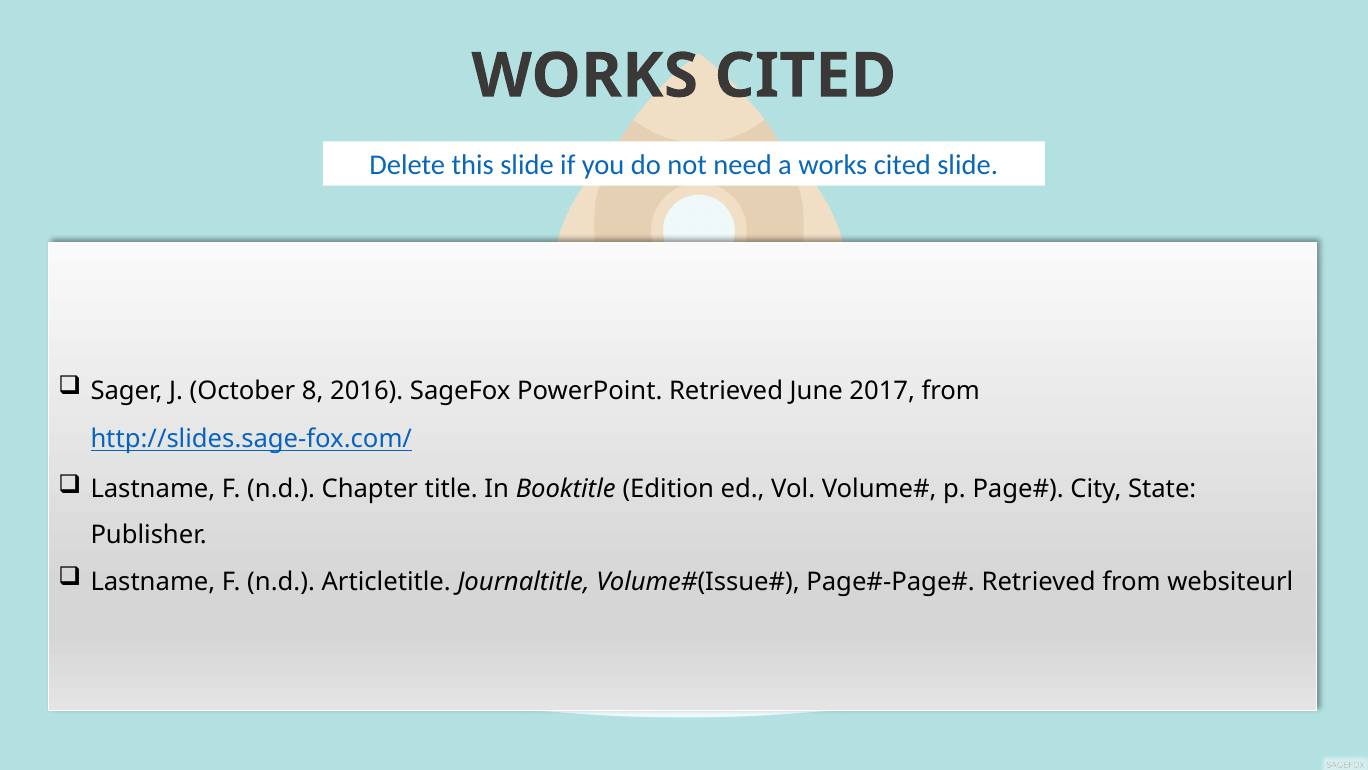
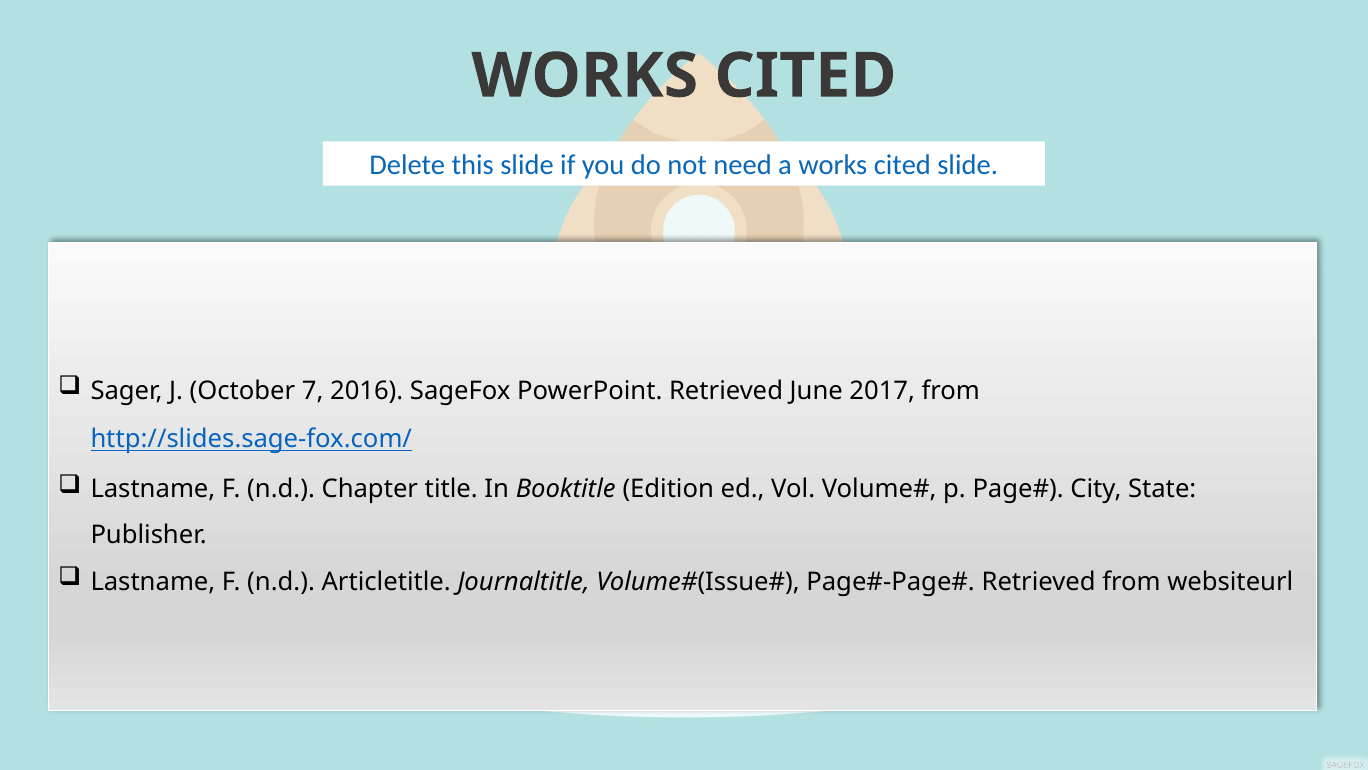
8: 8 -> 7
